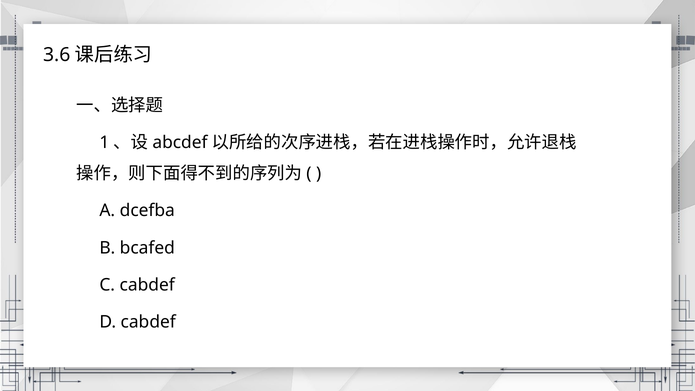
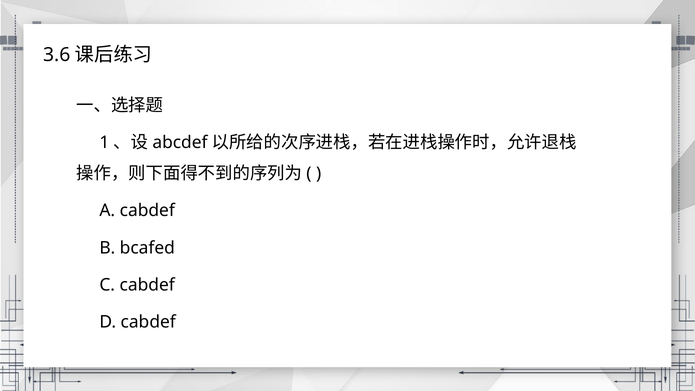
A dcefba: dcefba -> cabdef
